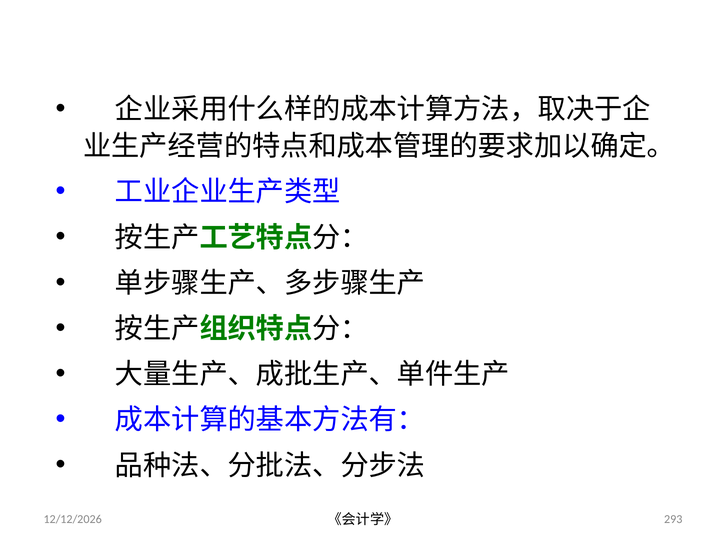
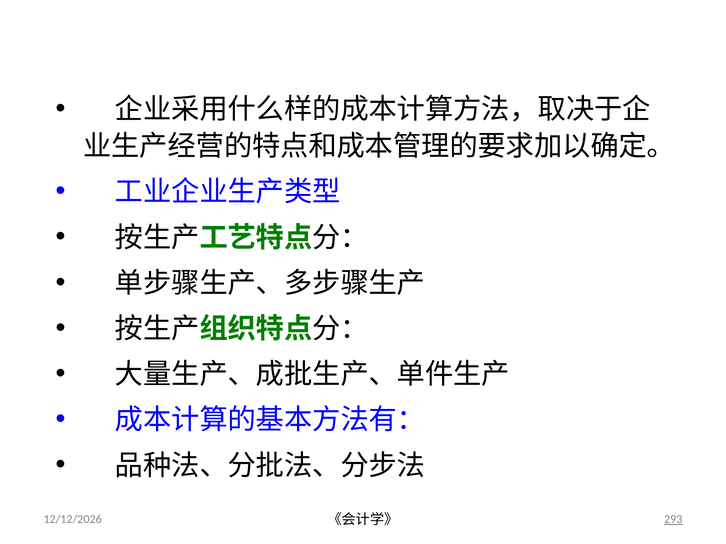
293 underline: none -> present
